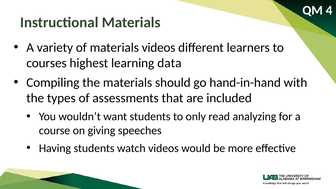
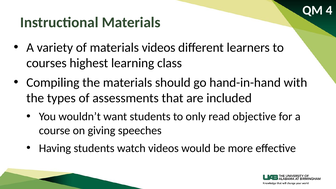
data: data -> class
analyzing: analyzing -> objective
